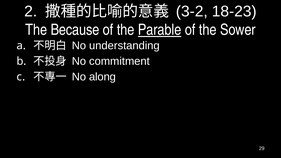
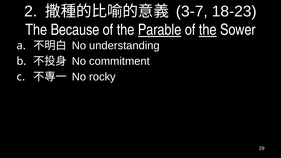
3-2: 3-2 -> 3-7
the at (208, 30) underline: none -> present
along: along -> rocky
